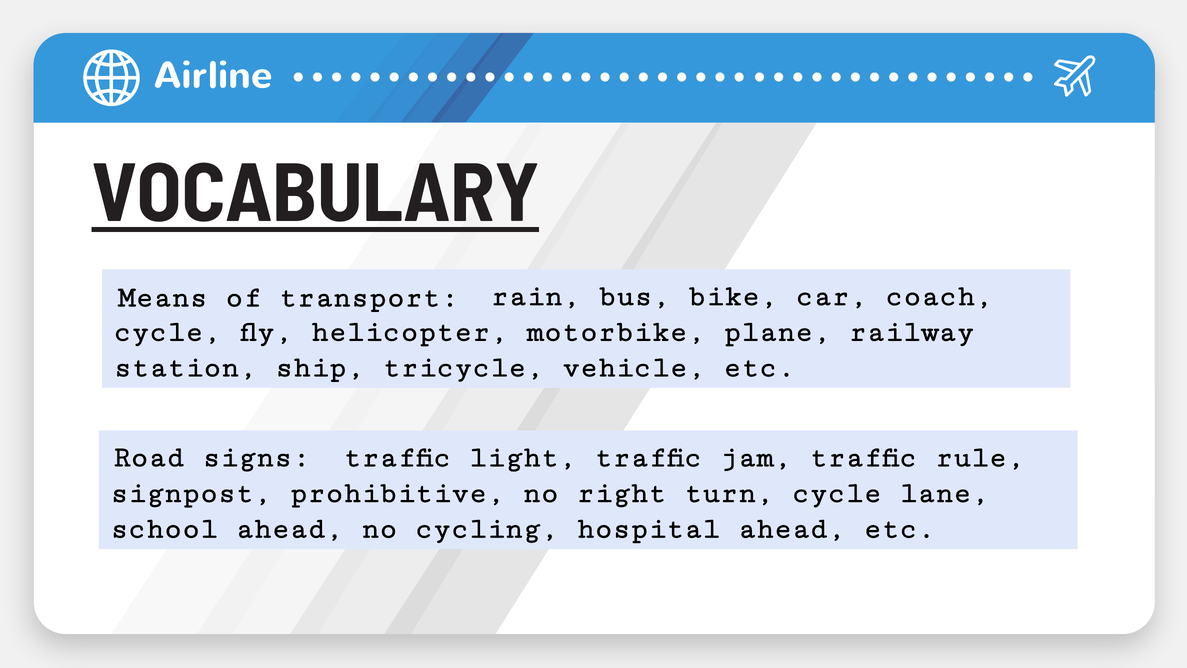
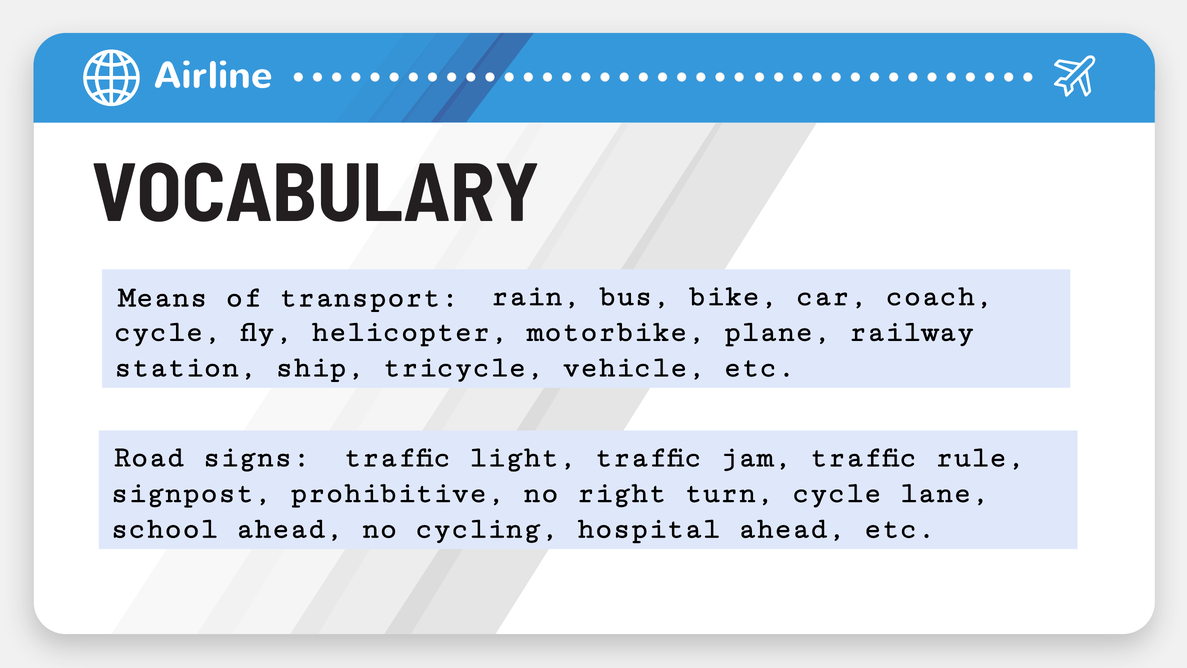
VOCABULARY underline: present -> none
